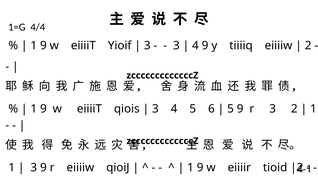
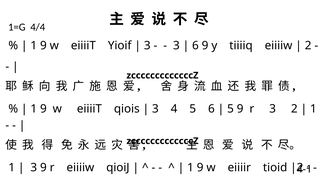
4 at (195, 46): 4 -> 6
